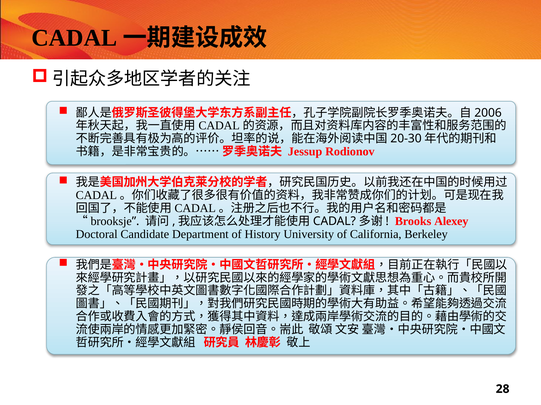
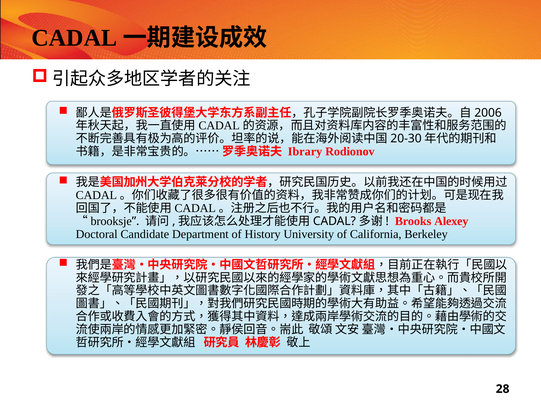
Jessup: Jessup -> Ibrary
